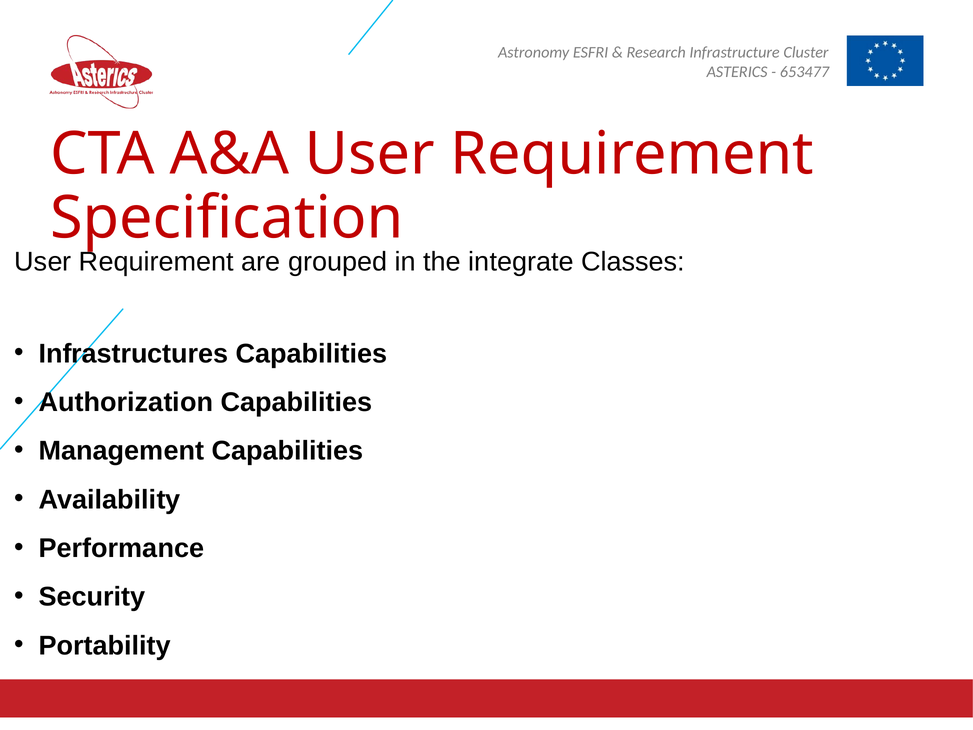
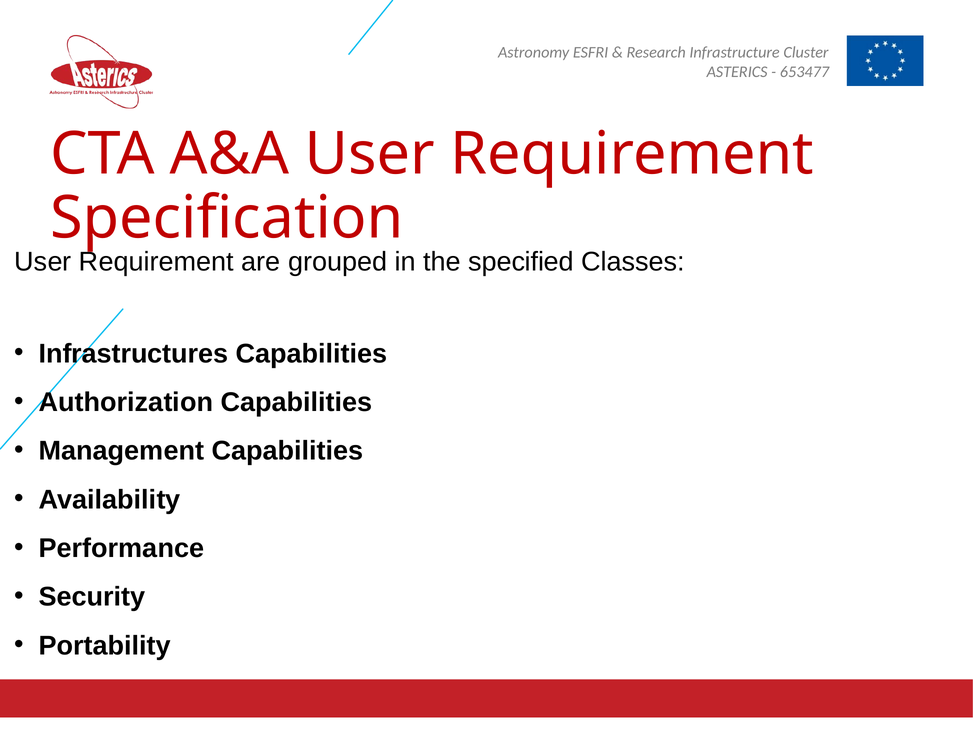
integrate: integrate -> specified
